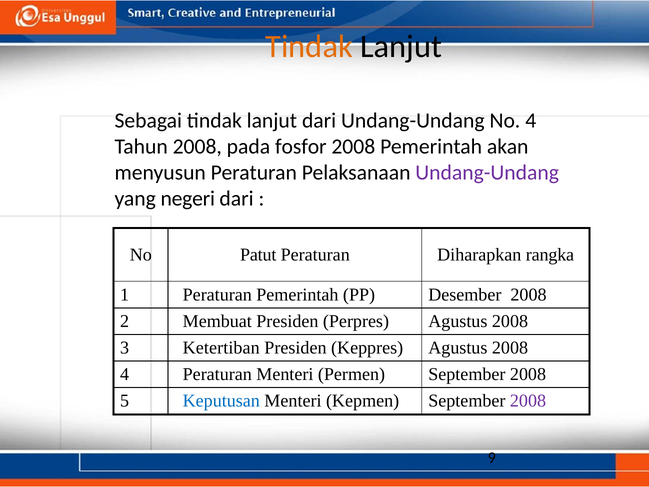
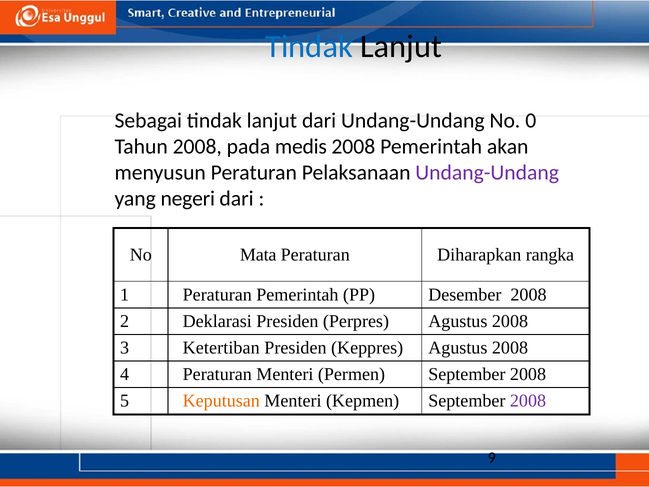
Tindak at (309, 47) colour: orange -> blue
No 4: 4 -> 0
fosfor: fosfor -> medis
Patut: Patut -> Mata
Membuat: Membuat -> Deklarasi
Keputusan colour: blue -> orange
